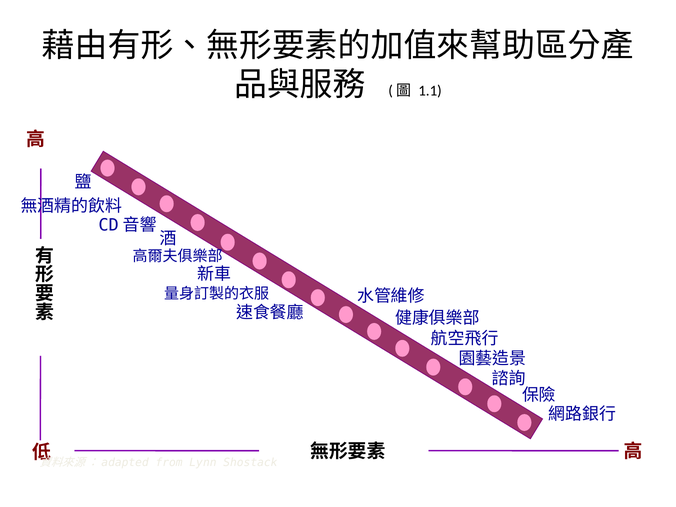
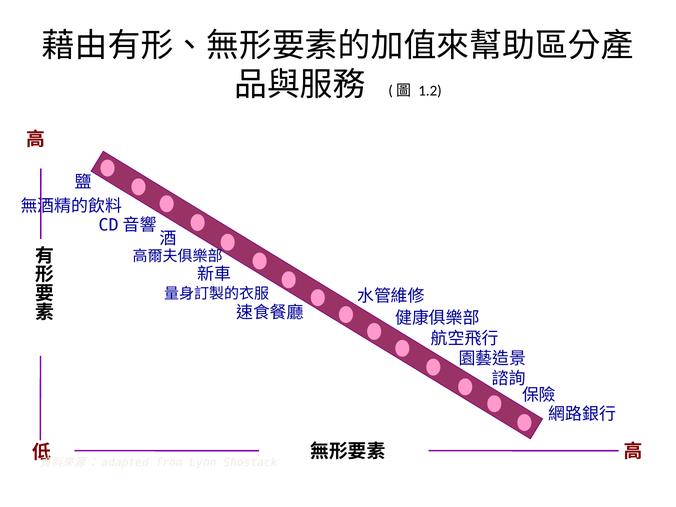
1.1: 1.1 -> 1.2
